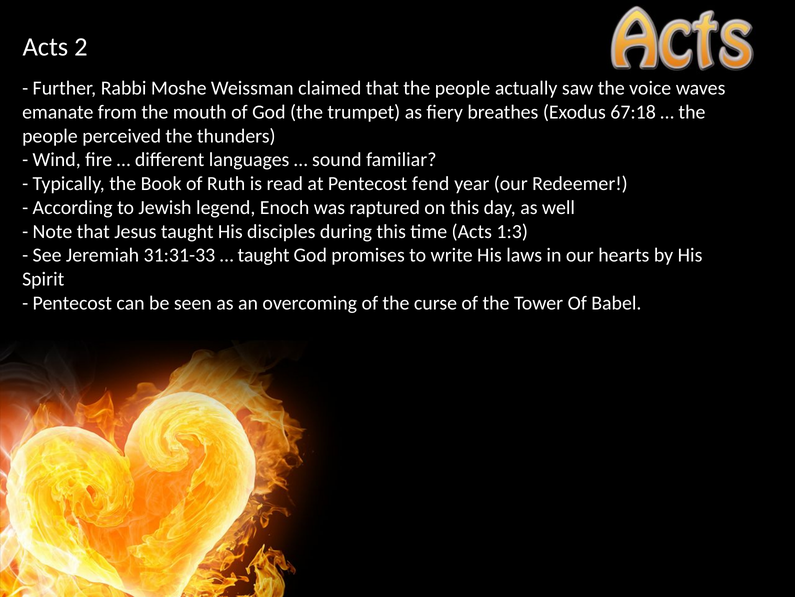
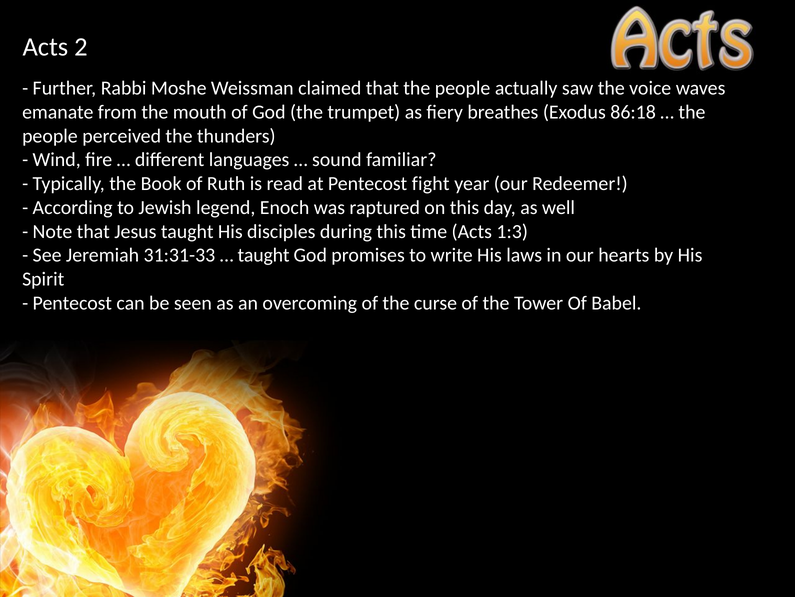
67:18: 67:18 -> 86:18
fend: fend -> fight
